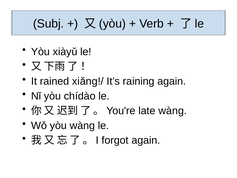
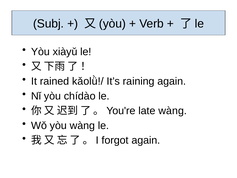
xiǎng!/: xiǎng!/ -> kǎolǜ!/
